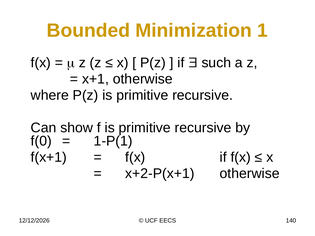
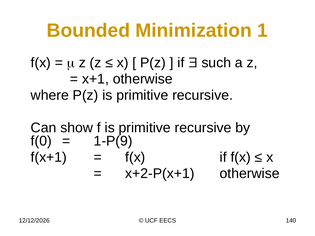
1-P(1: 1-P(1 -> 1-P(9
